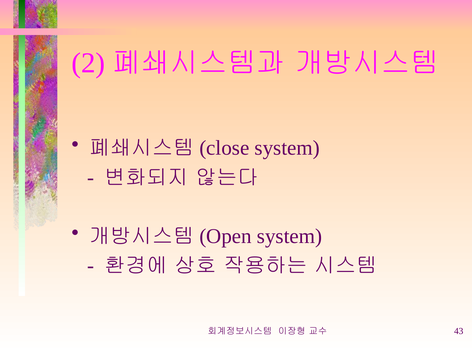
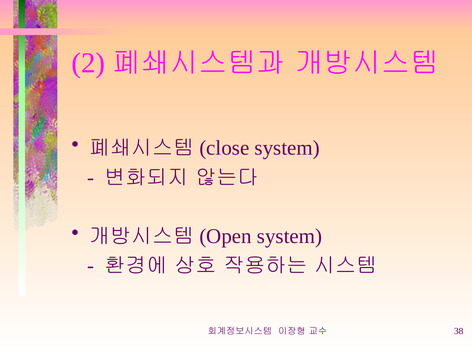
43: 43 -> 38
